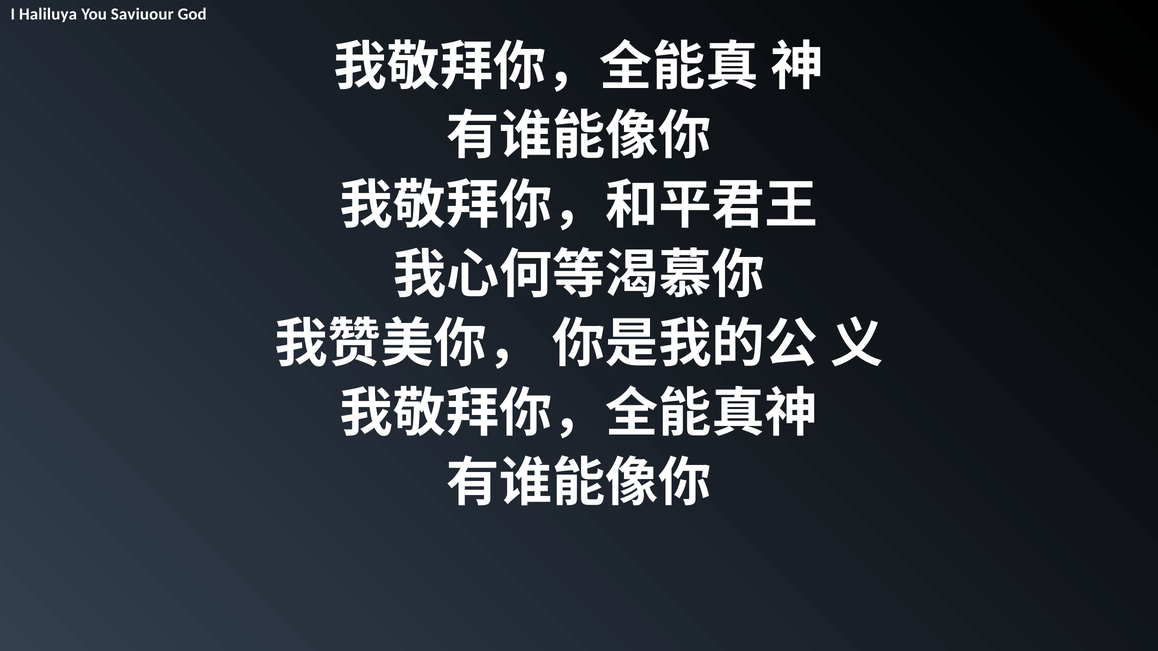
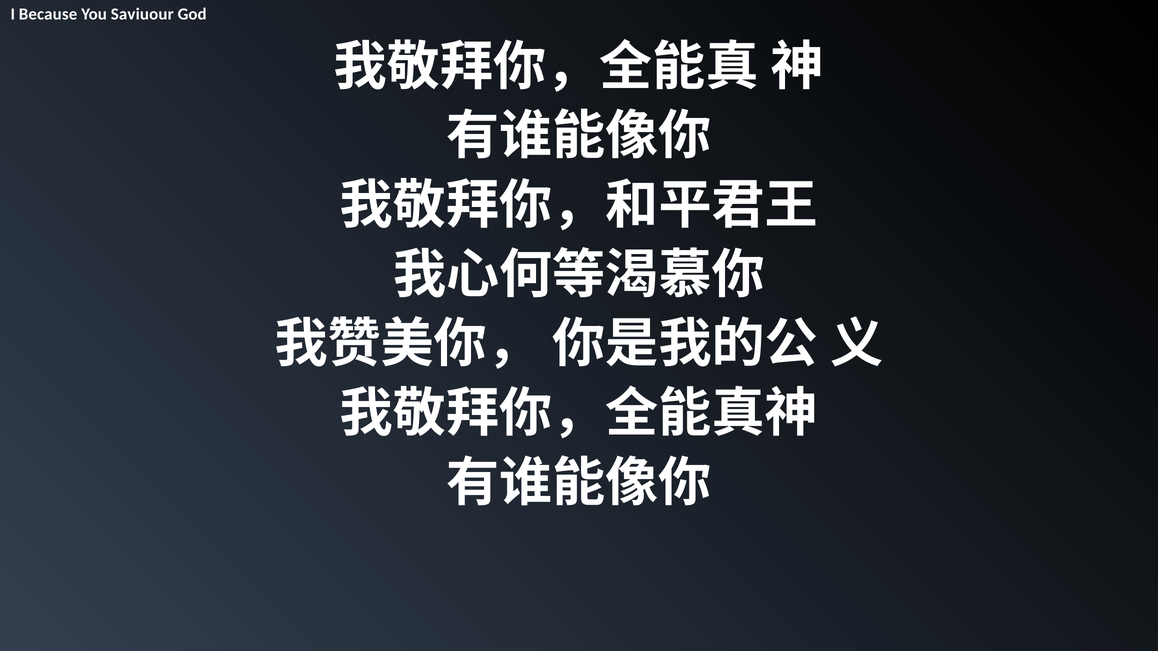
Haliluya: Haliluya -> Because
